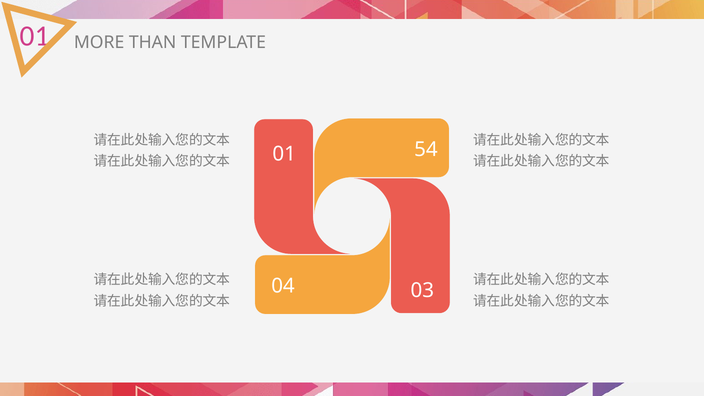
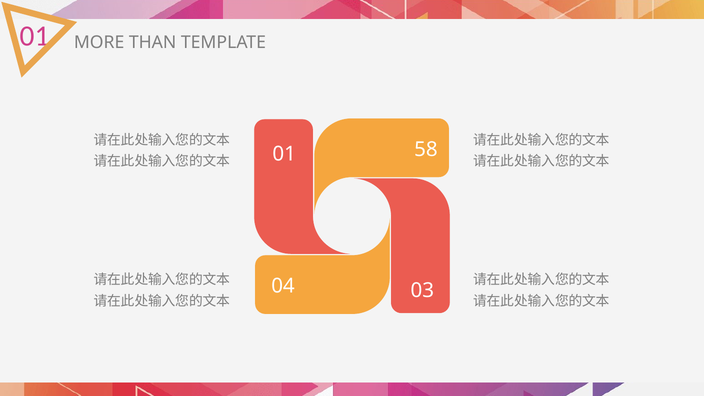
54: 54 -> 58
